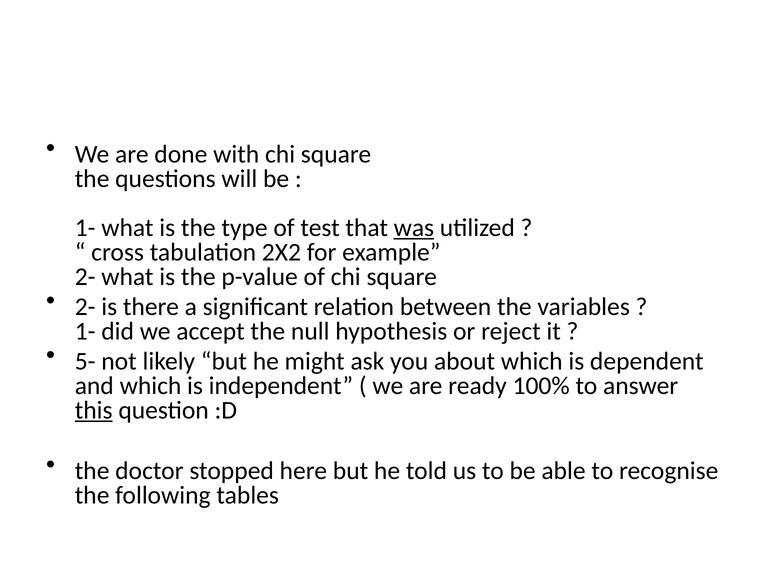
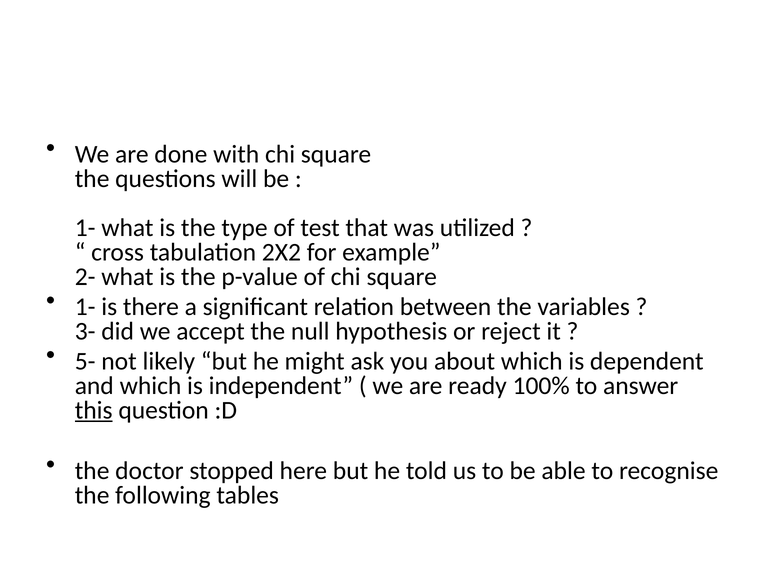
was underline: present -> none
2- at (85, 307): 2- -> 1-
1- at (85, 331): 1- -> 3-
